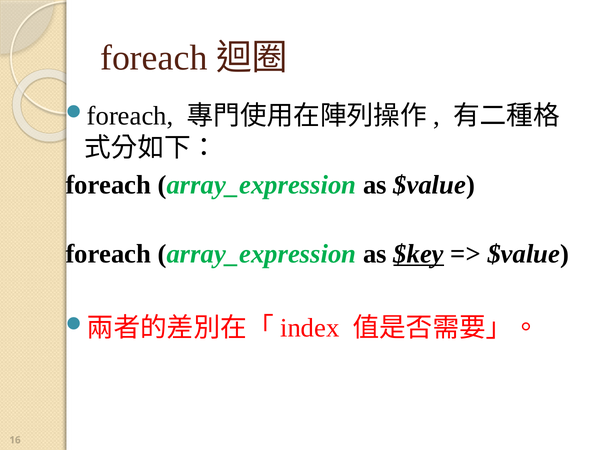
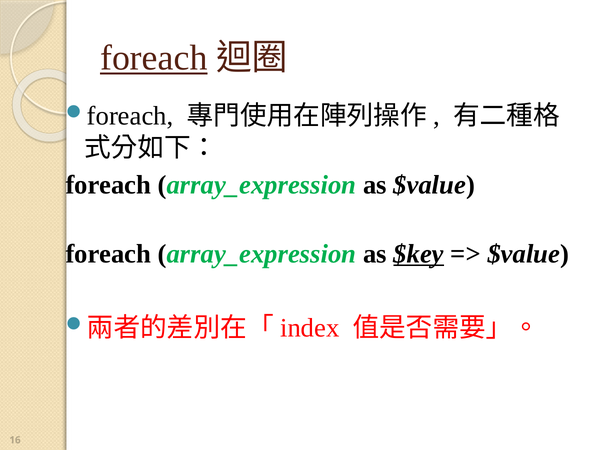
foreach at (154, 58) underline: none -> present
